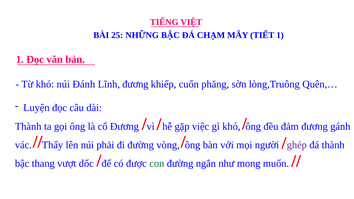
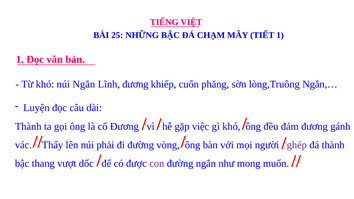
núi Đánh: Đánh -> Ngắn
Quên,…: Quên,… -> Ngắn,…
con colour: green -> purple
